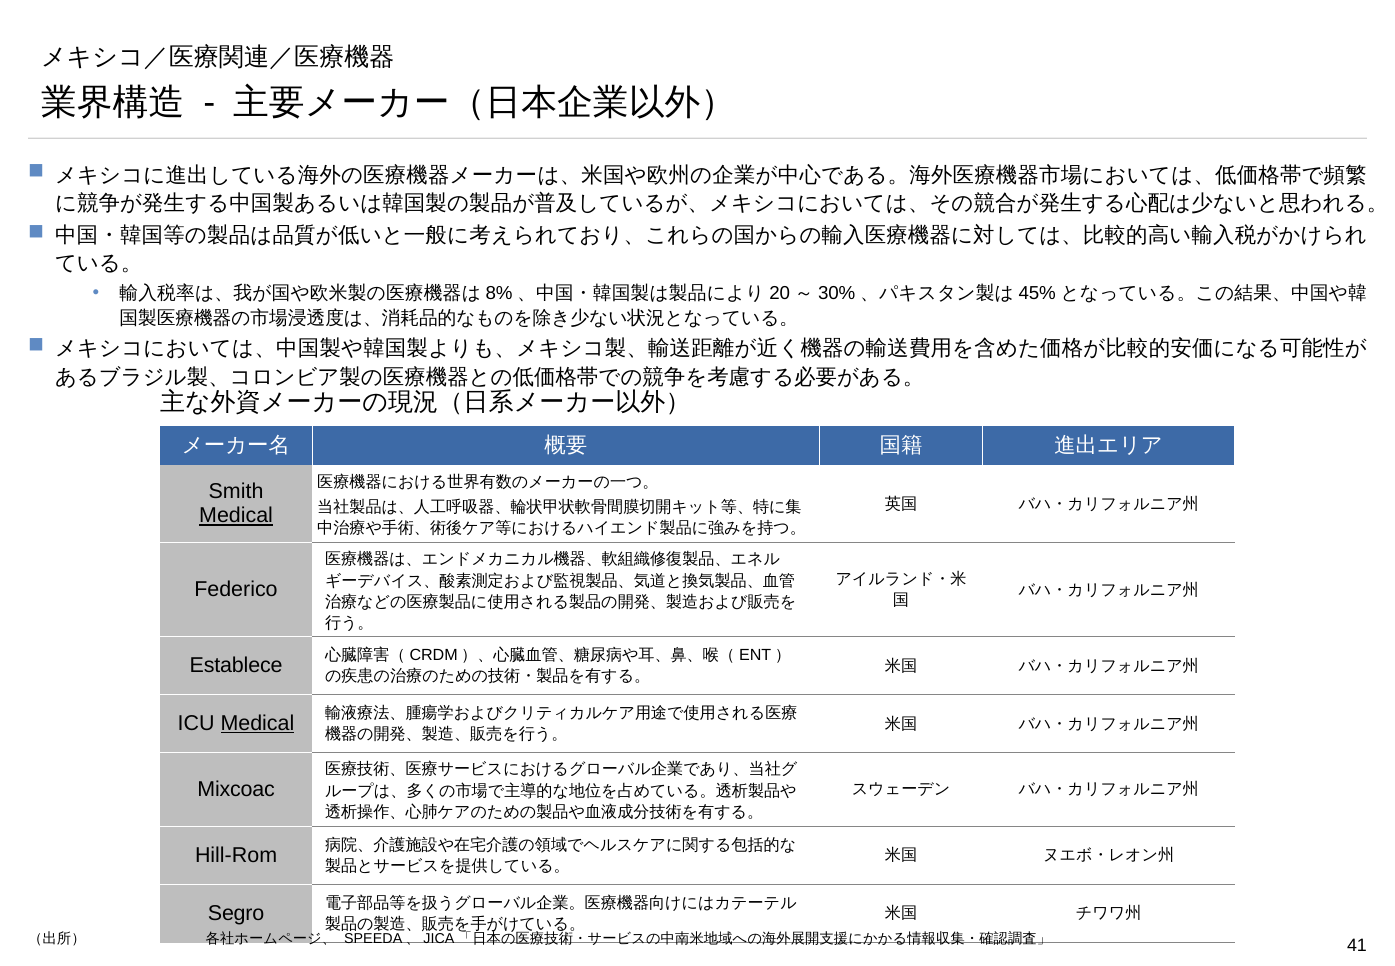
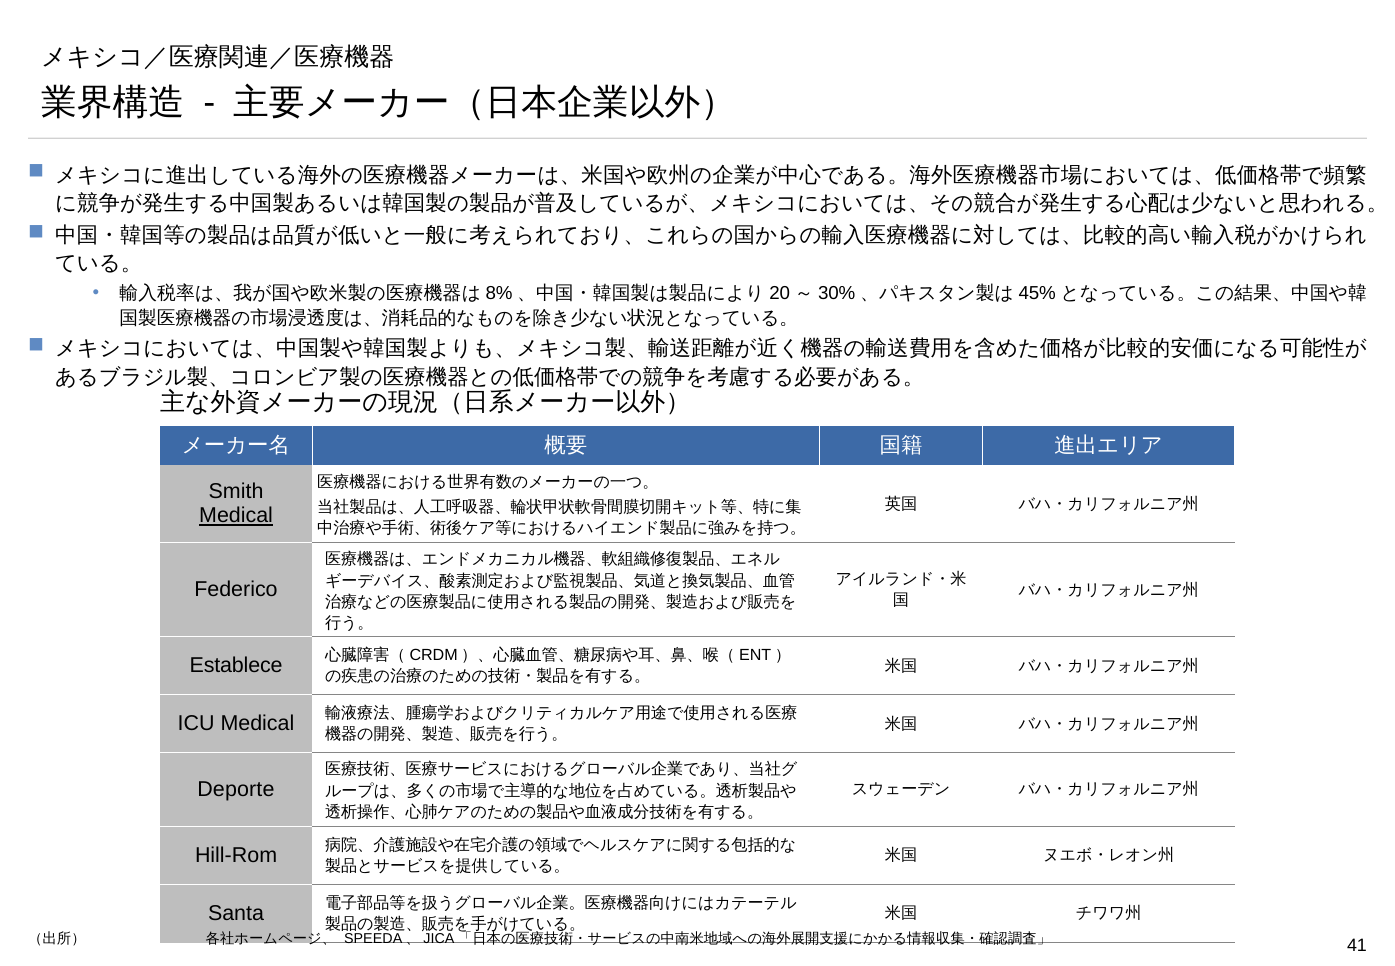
Medical at (257, 723) underline: present -> none
Mixcoac: Mixcoac -> Deporte
Segro: Segro -> Santa
